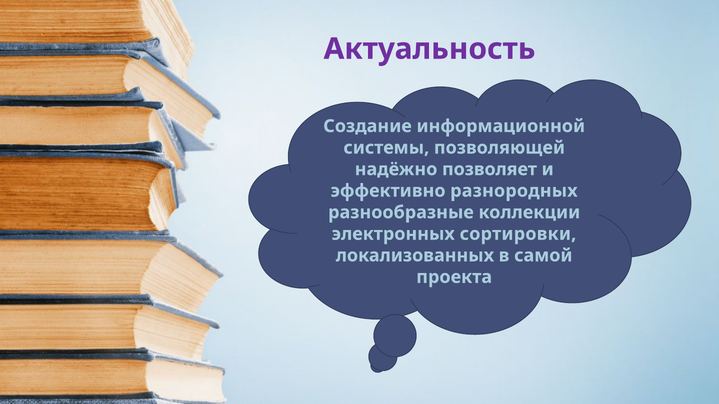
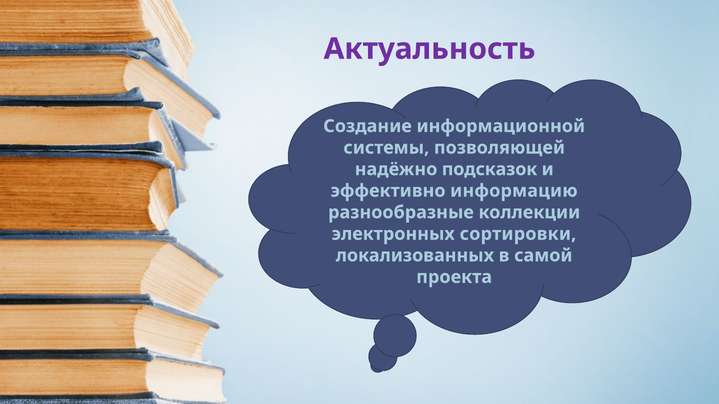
позволяет: позволяет -> подсказок
разнородных: разнородных -> информацию
